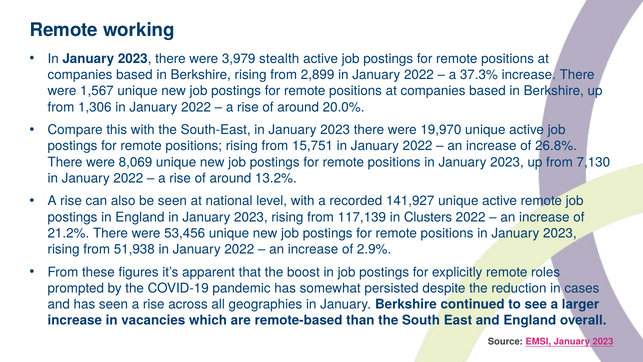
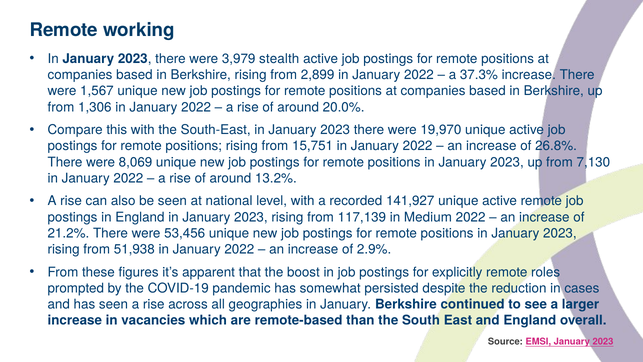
Clusters: Clusters -> Medium
